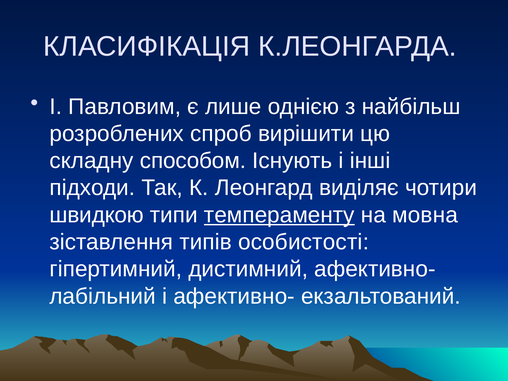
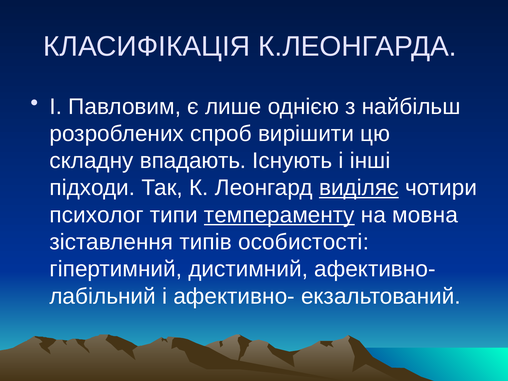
способом: способом -> впадають
виділяє underline: none -> present
швидкою: швидкою -> психолог
